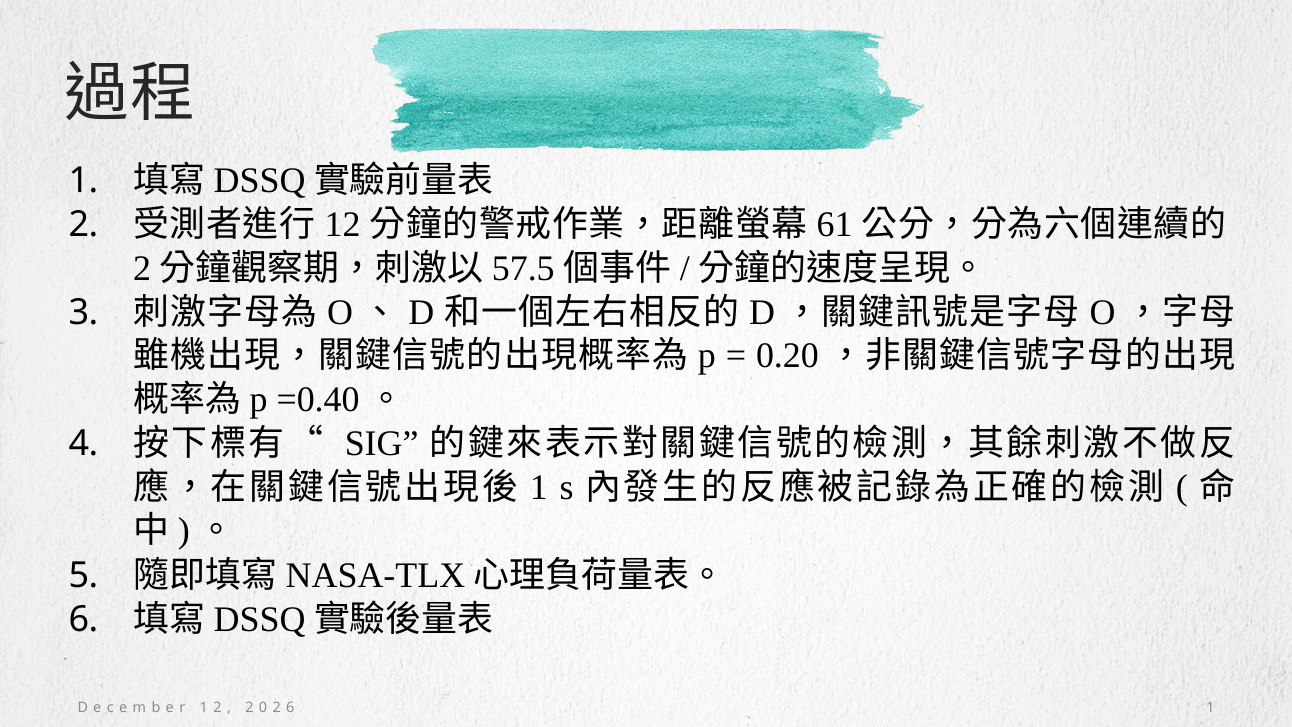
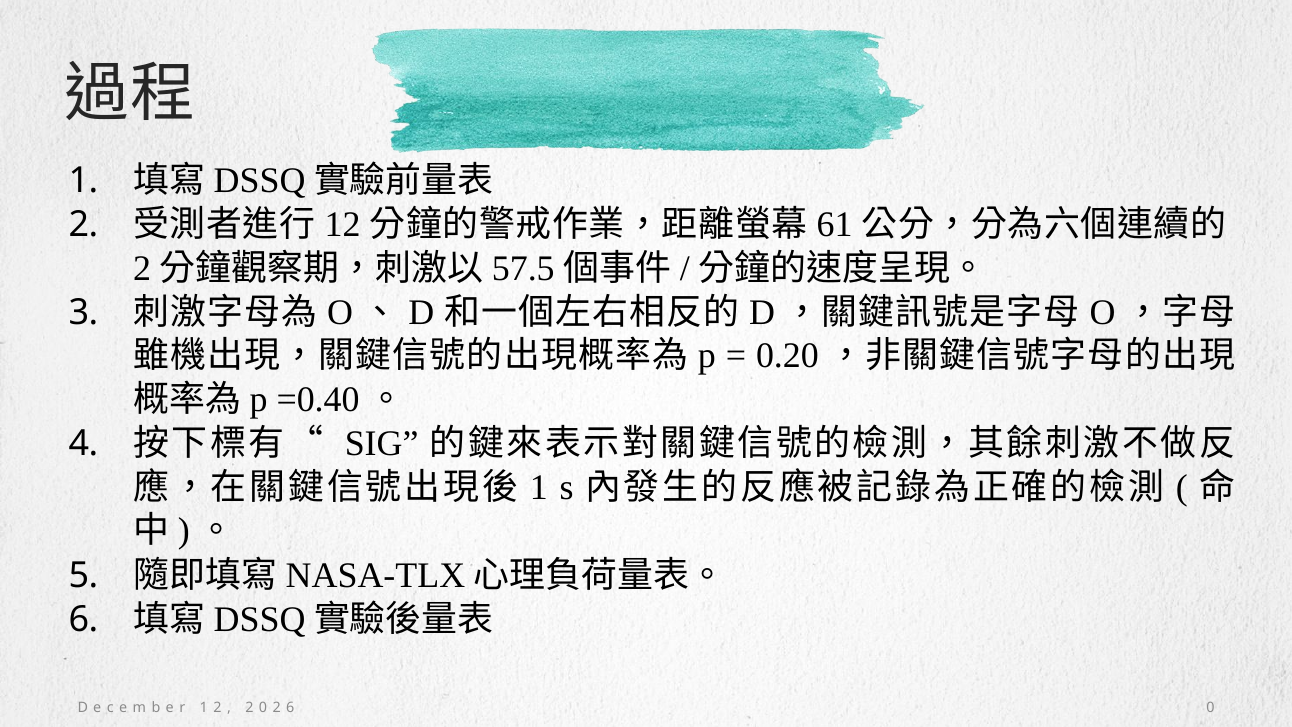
1 at (1210, 708): 1 -> 0
